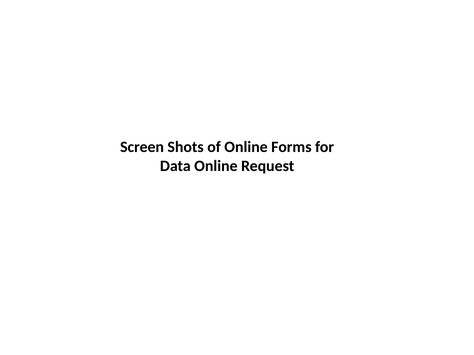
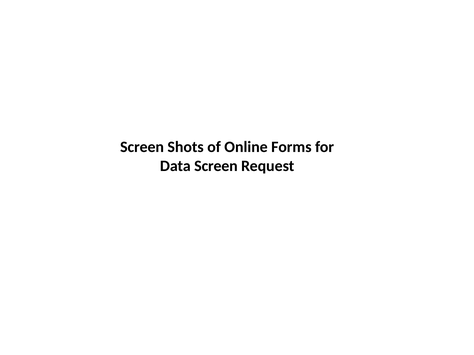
Data Online: Online -> Screen
